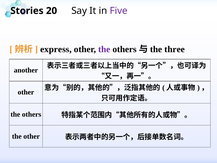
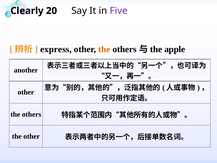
Stories: Stories -> Clearly
the at (104, 49) colour: purple -> orange
three: three -> apple
